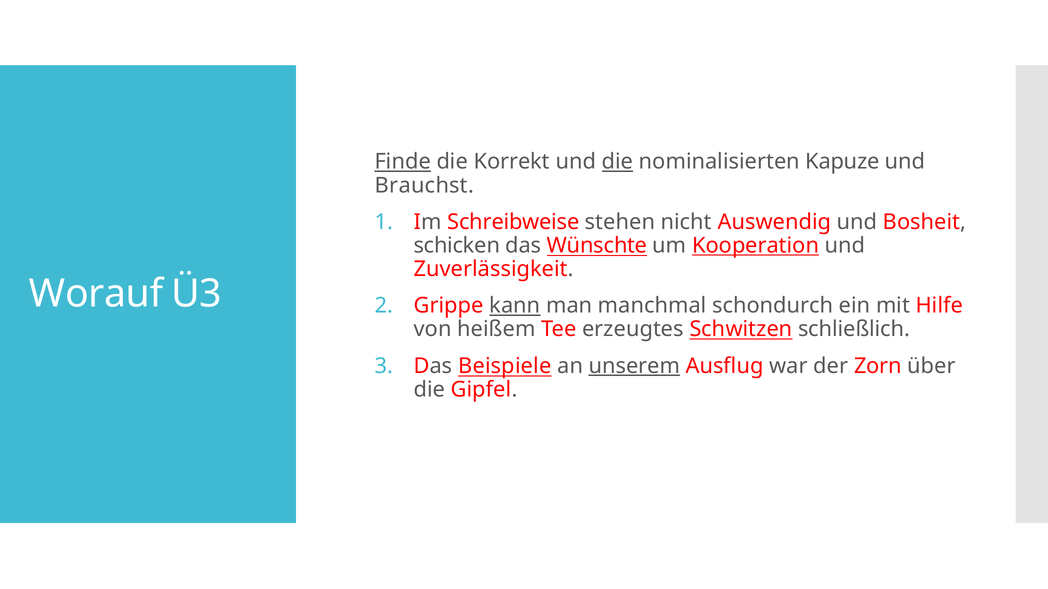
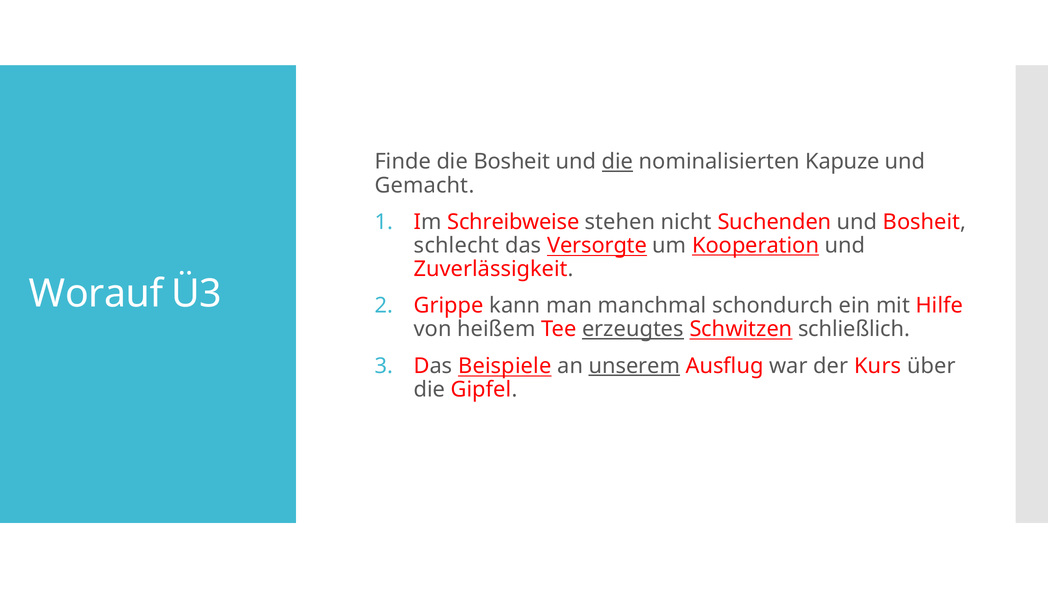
Finde underline: present -> none
die Korrekt: Korrekt -> Bosheit
Brauchst: Brauchst -> Gemacht
Auswendig: Auswendig -> Suchenden
schicken: schicken -> schlecht
Wünschte: Wünschte -> Versorgte
kann underline: present -> none
erzeugtes underline: none -> present
Zorn: Zorn -> Kurs
